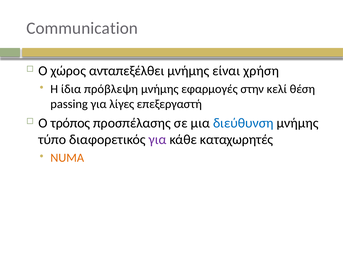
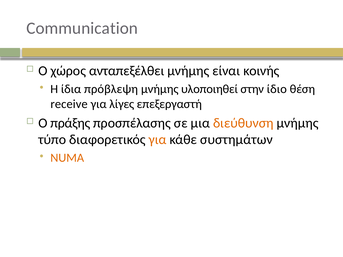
χρήση: χρήση -> κοινής
εφαρμογές: εφαρμογές -> υλοποιηθεί
κελί: κελί -> ίδιο
passing: passing -> receive
τρόπος: τρόπος -> πράξης
διεύθυνση colour: blue -> orange
για at (158, 140) colour: purple -> orange
καταχωρητές: καταχωρητές -> συστημάτων
